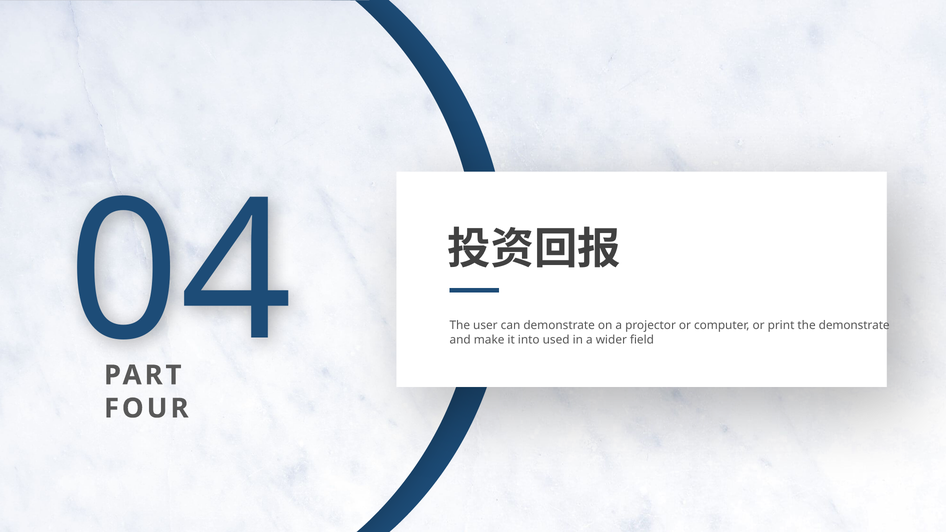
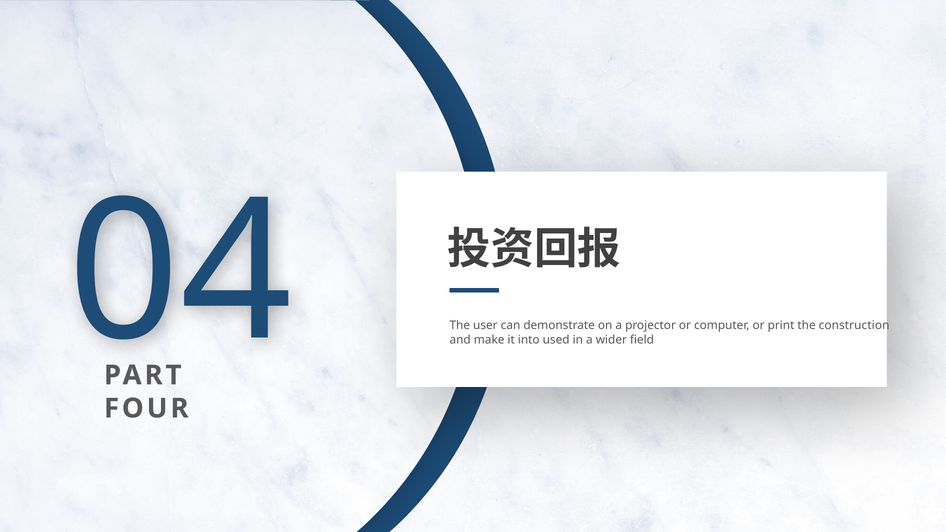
the demonstrate: demonstrate -> construction
